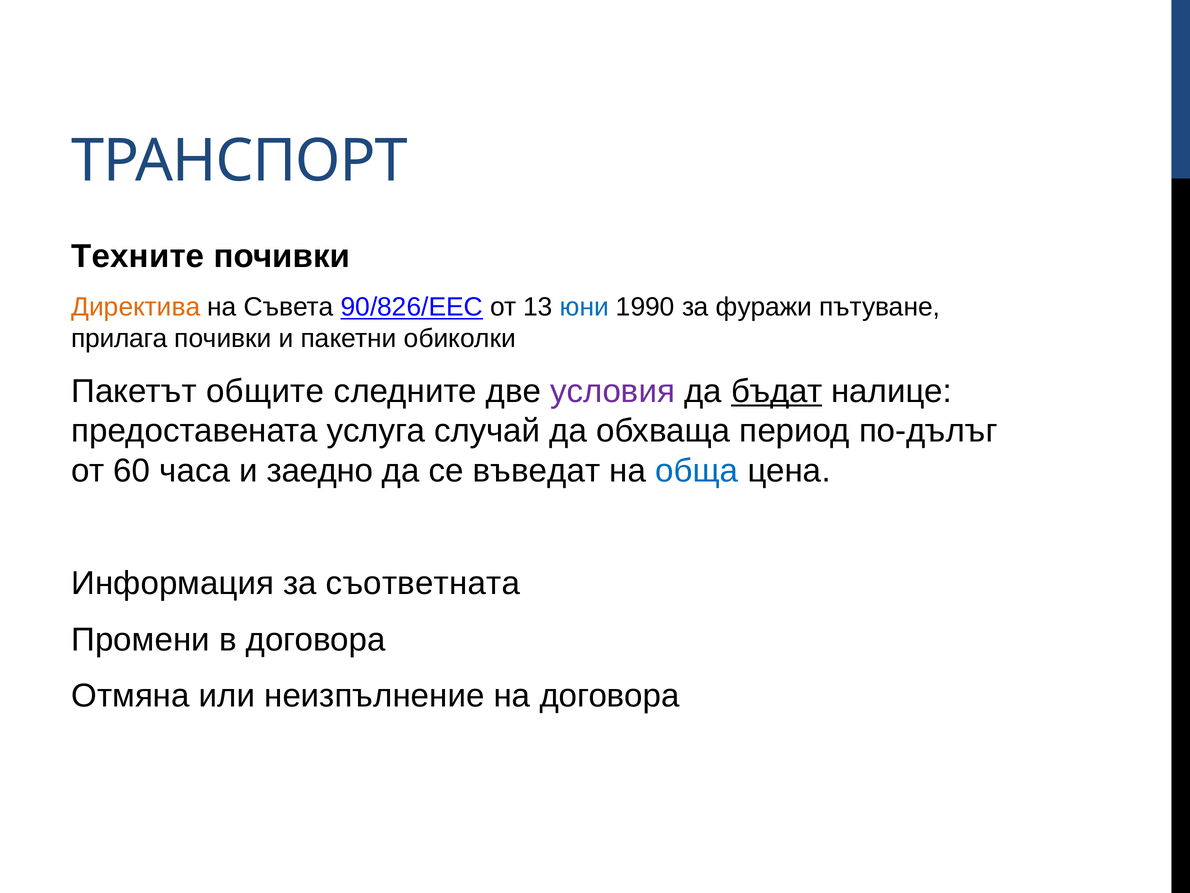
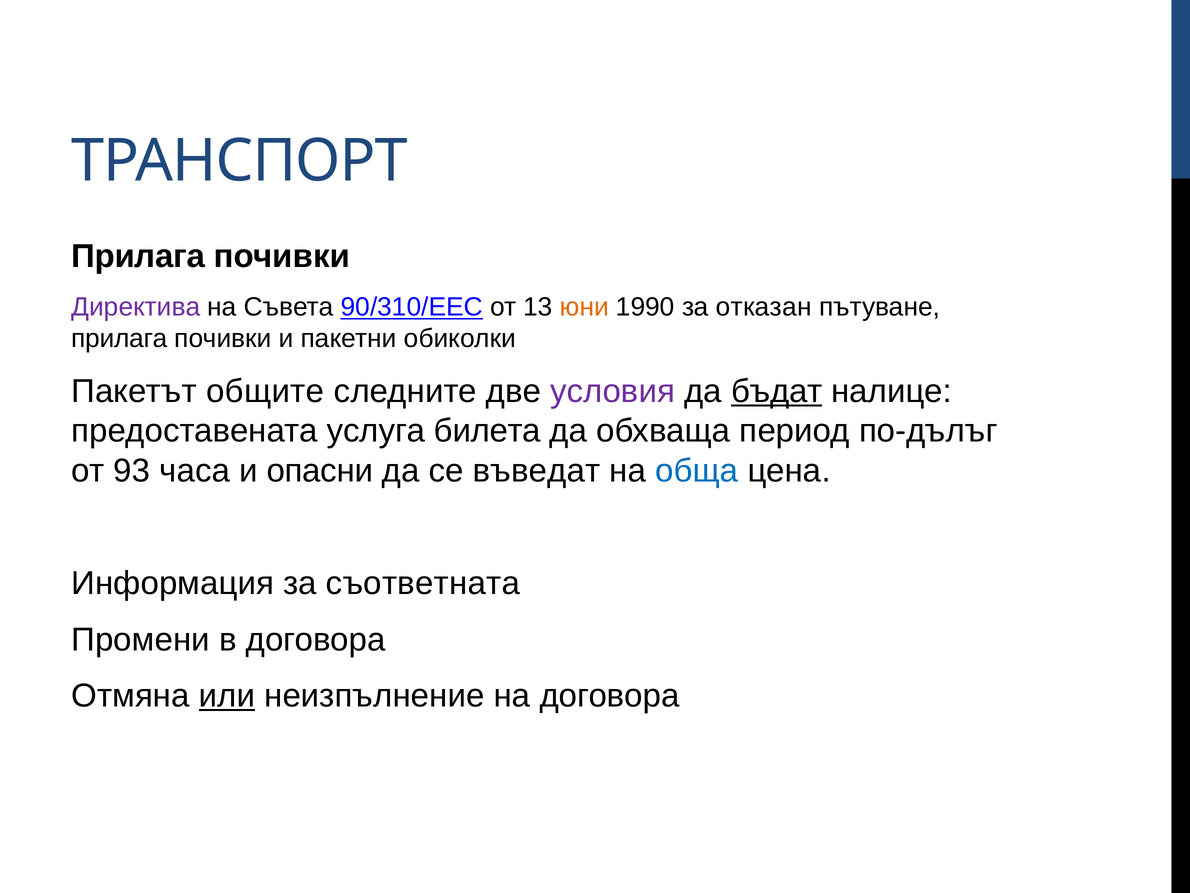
Техните at (138, 256): Техните -> Прилага
Директива colour: orange -> purple
90/826/EEC: 90/826/EEC -> 90/310/EEC
юни colour: blue -> orange
фуражи: фуражи -> отказан
случай: случай -> билета
60: 60 -> 93
заедно: заедно -> опасни
или underline: none -> present
